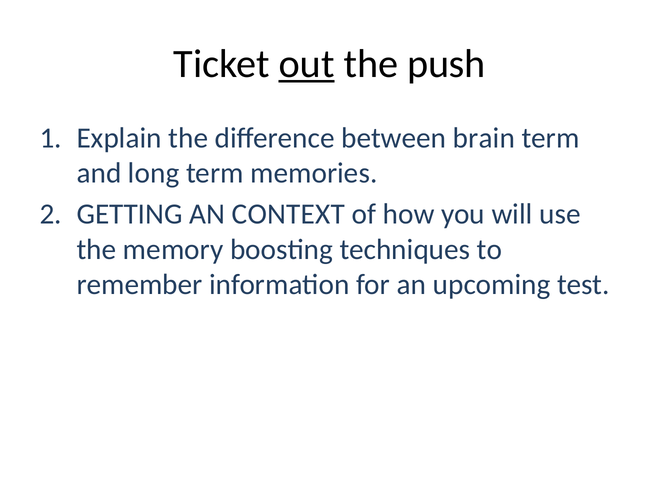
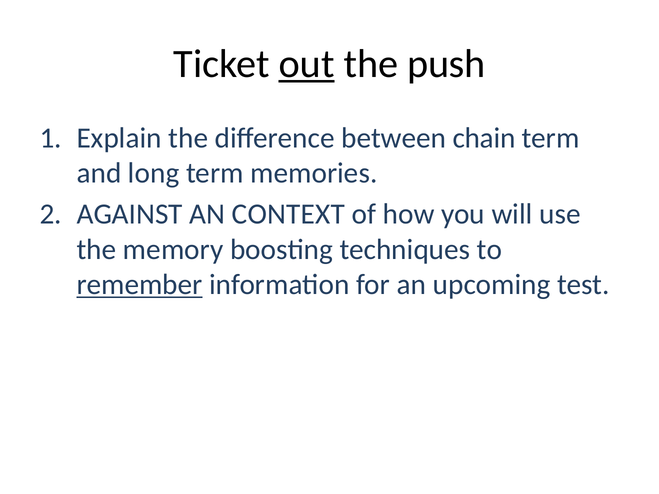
brain: brain -> chain
GETTING: GETTING -> AGAINST
remember underline: none -> present
